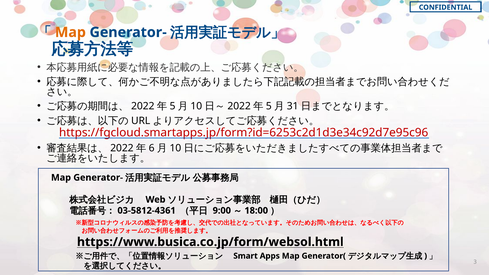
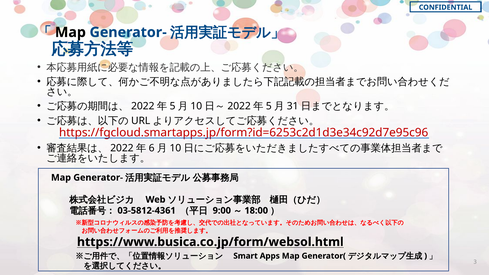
Map at (70, 32) colour: orange -> black
